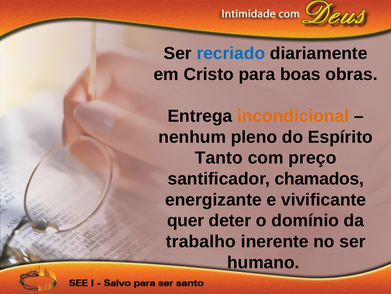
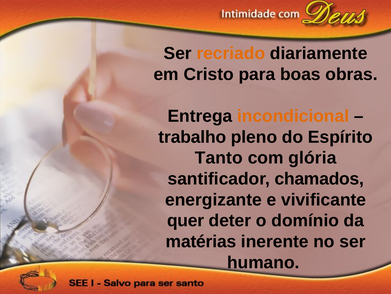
recriado colour: blue -> orange
nenhum: nenhum -> trabalho
preço: preço -> glória
trabalho: trabalho -> matérias
